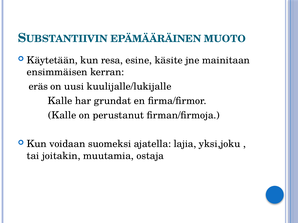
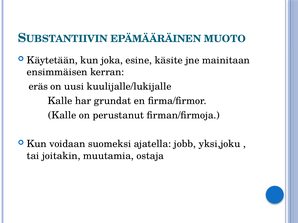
resa: resa -> joka
lajia: lajia -> jobb
